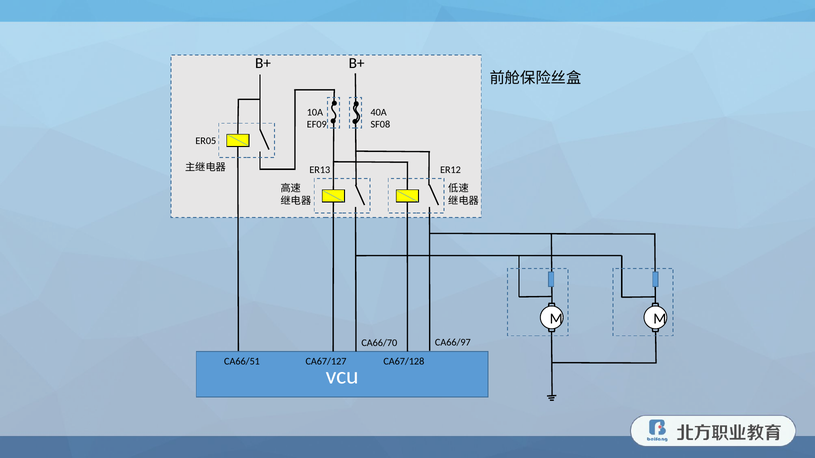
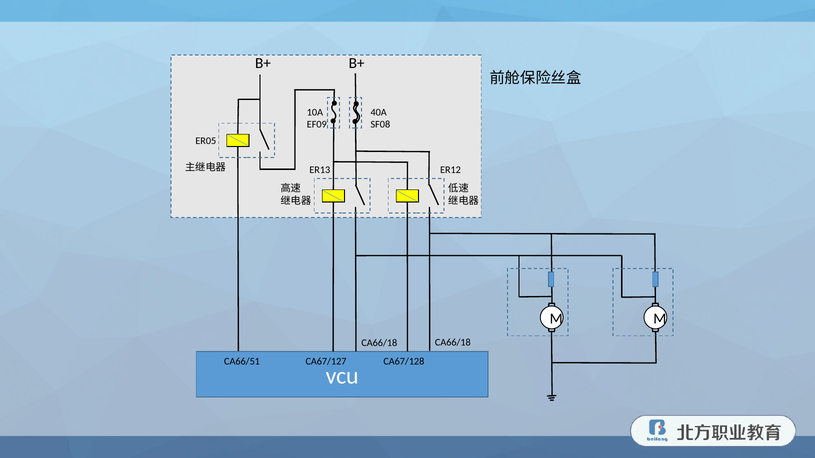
CA66/97 at (453, 343): CA66/97 -> CA66/18
CA66/70 at (379, 343): CA66/70 -> CA66/18
